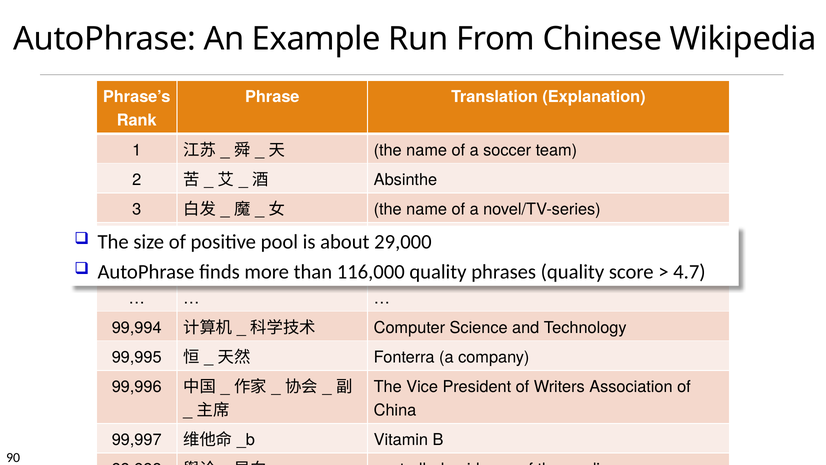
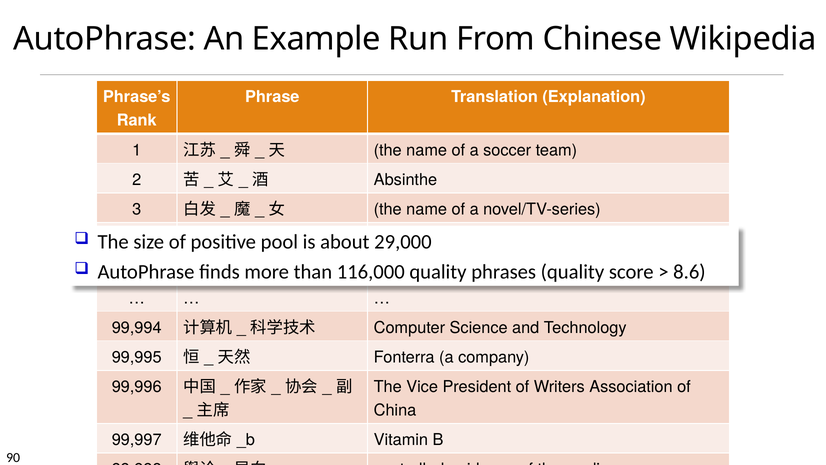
4.7: 4.7 -> 8.6
